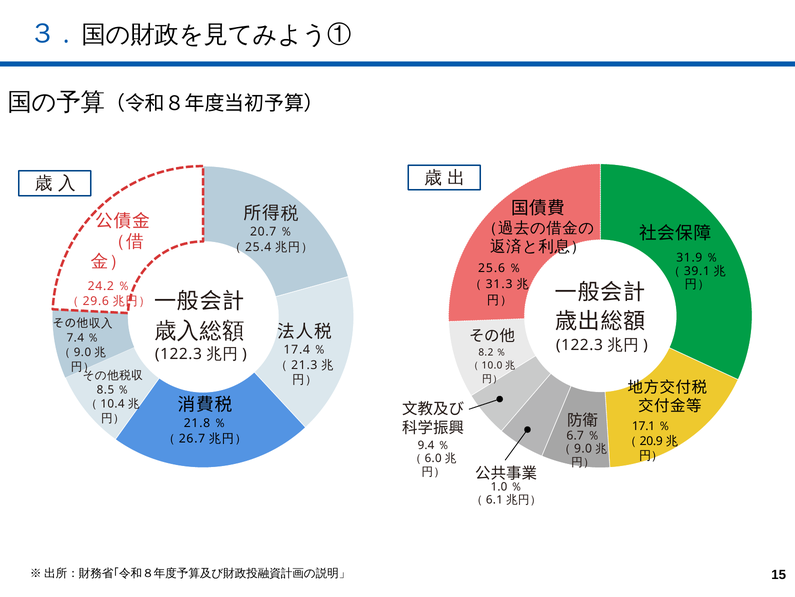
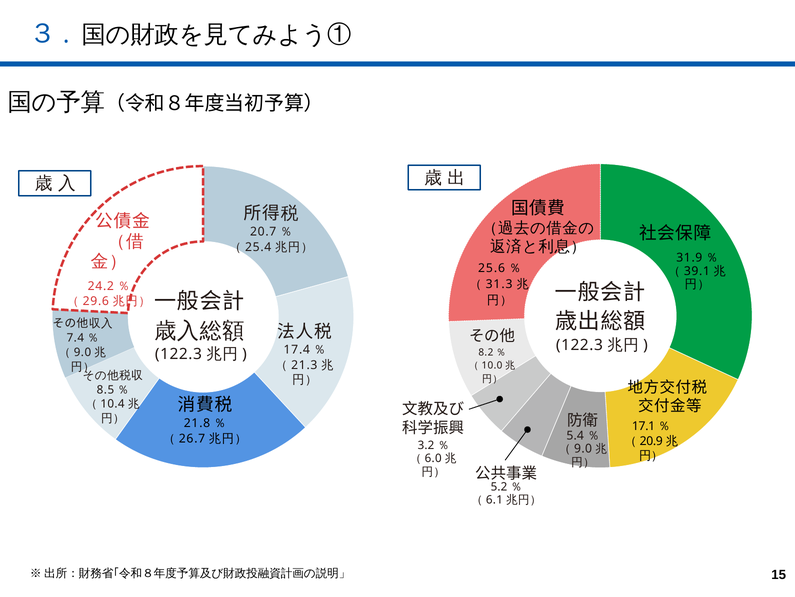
6.7: 6.7 -> 5.4
9.4: 9.4 -> 3.2
1.0: 1.0 -> 5.2
